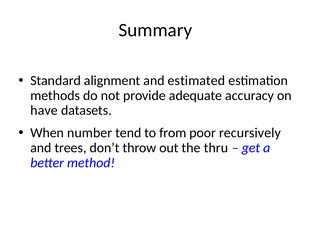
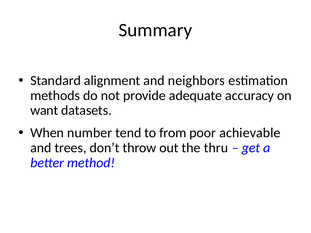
estimated: estimated -> neighbors
have: have -> want
recursively: recursively -> achievable
